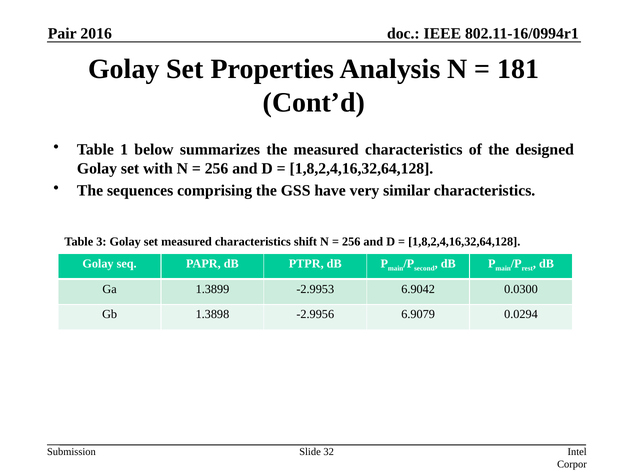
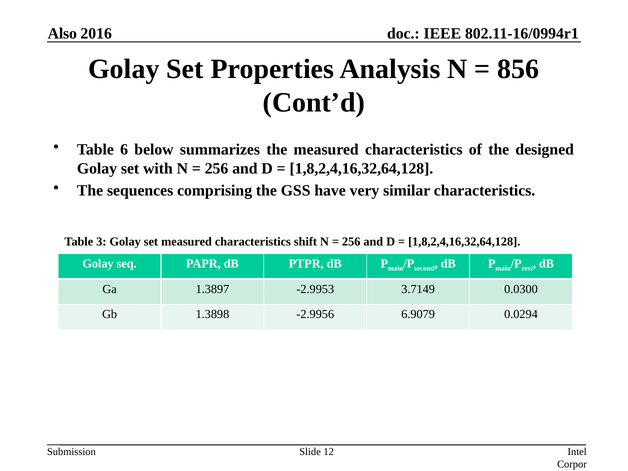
Pair: Pair -> Also
181: 181 -> 856
1: 1 -> 6
1.3899: 1.3899 -> 1.3897
6.9042: 6.9042 -> 3.7149
32: 32 -> 12
